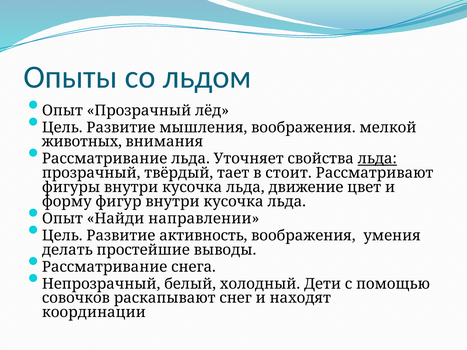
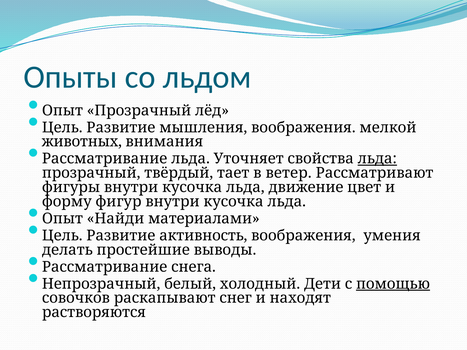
стоит: стоит -> ветер
направлении: направлении -> материалами
помощью underline: none -> present
координации: координации -> растворяются
